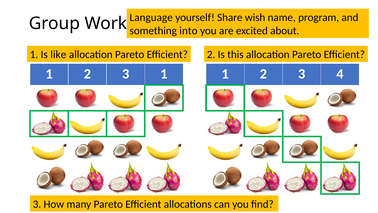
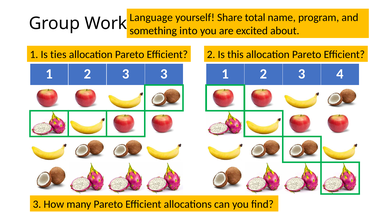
wish: wish -> total
like: like -> ties
3 1: 1 -> 3
